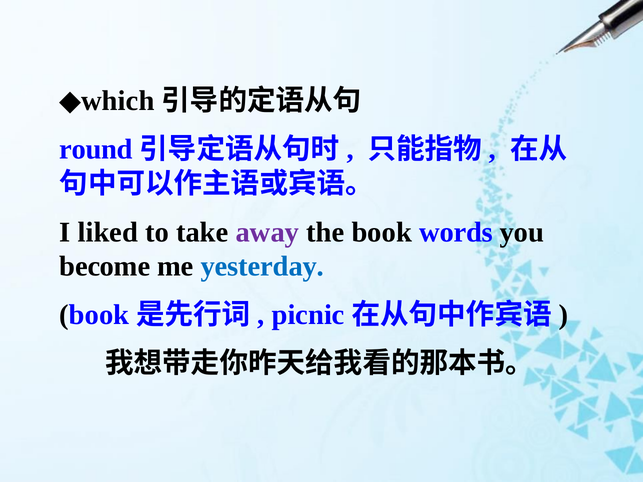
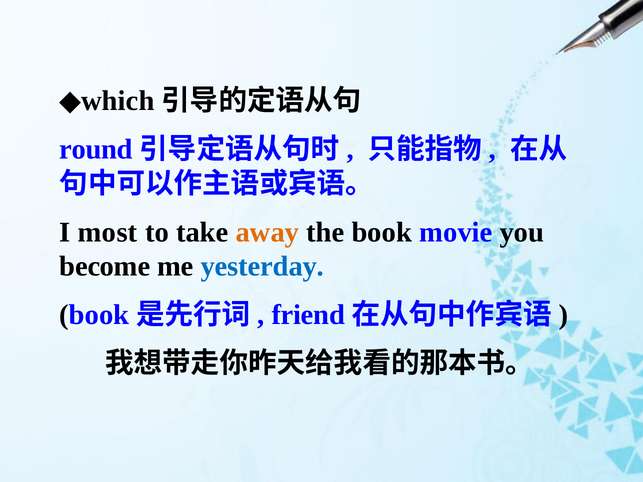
liked: liked -> most
away colour: purple -> orange
words: words -> movie
picnic: picnic -> friend
